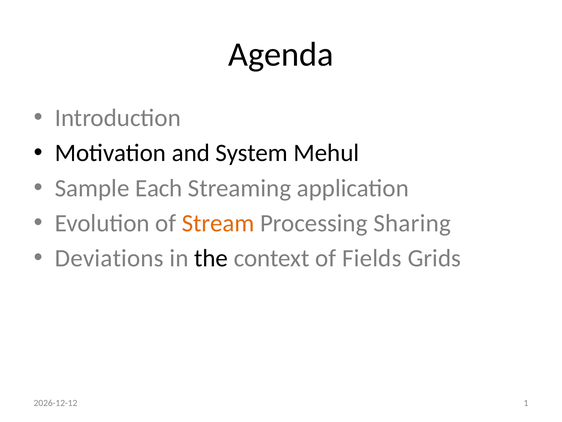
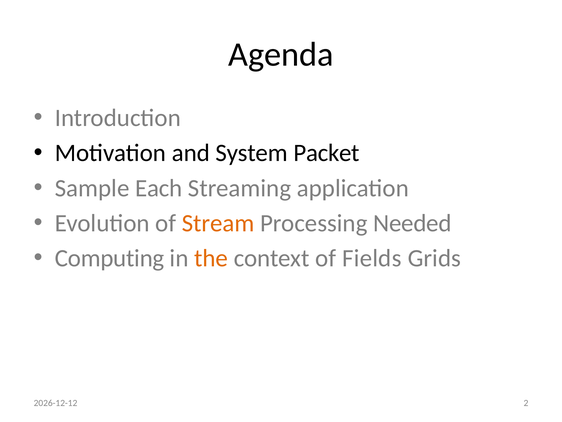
Mehul: Mehul -> Packet
Sharing: Sharing -> Needed
Deviations: Deviations -> Computing
the colour: black -> orange
1: 1 -> 2
